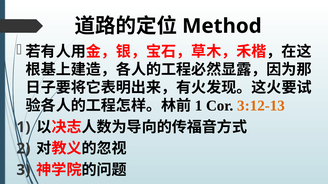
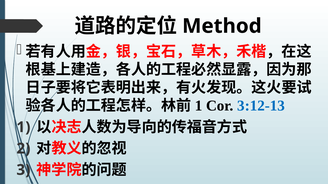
3:12-13 colour: orange -> blue
